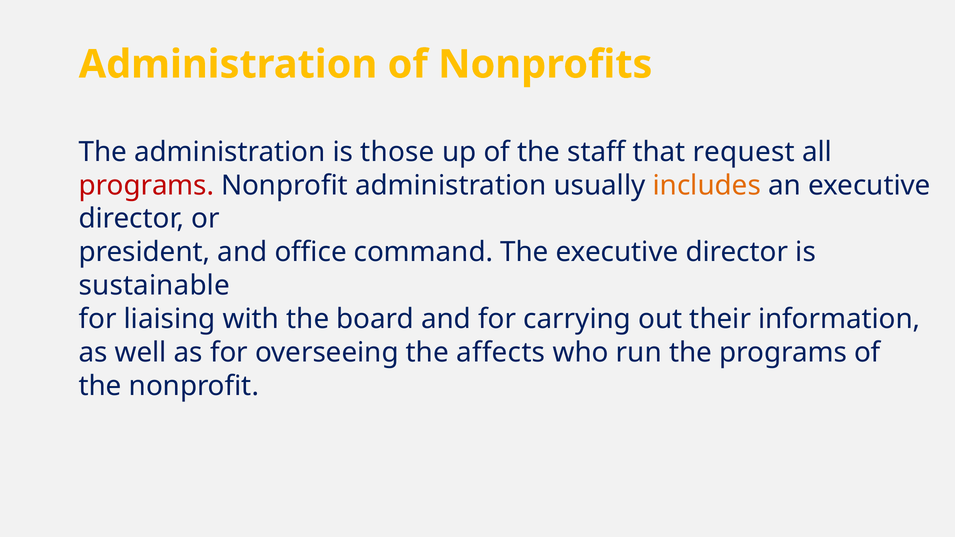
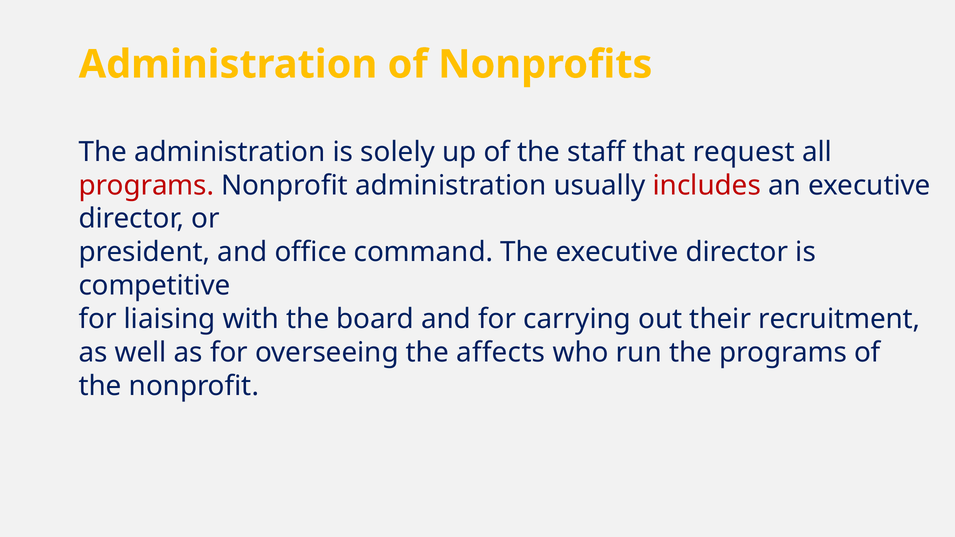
those: those -> solely
includes colour: orange -> red
sustainable: sustainable -> competitive
information: information -> recruitment
